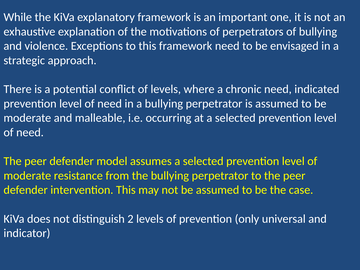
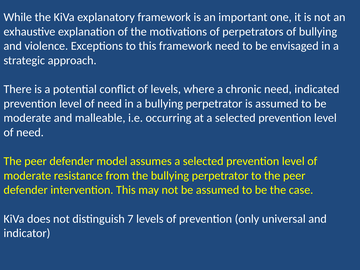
2: 2 -> 7
